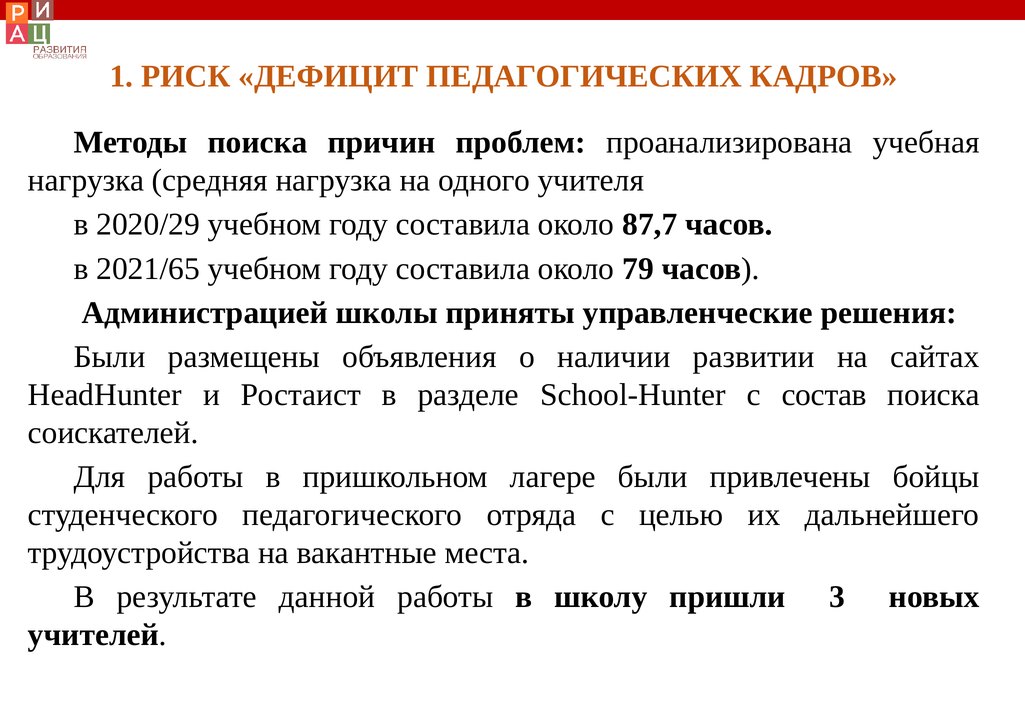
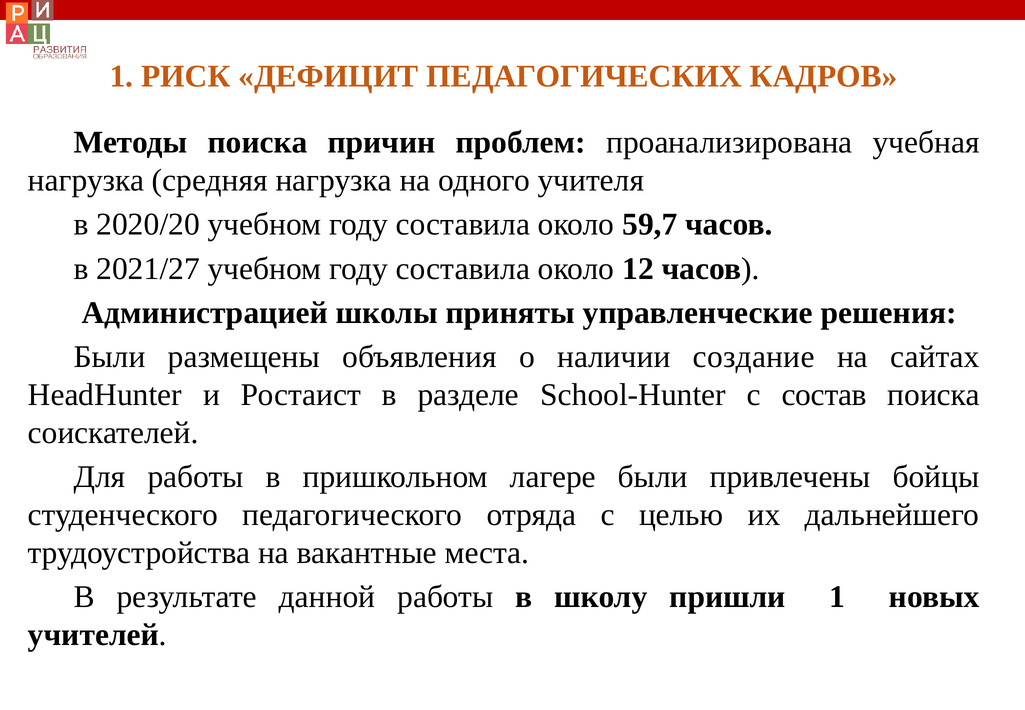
2020/29: 2020/29 -> 2020/20
87,7: 87,7 -> 59,7
2021/65: 2021/65 -> 2021/27
79: 79 -> 12
развитии: развитии -> создание
пришли 3: 3 -> 1
